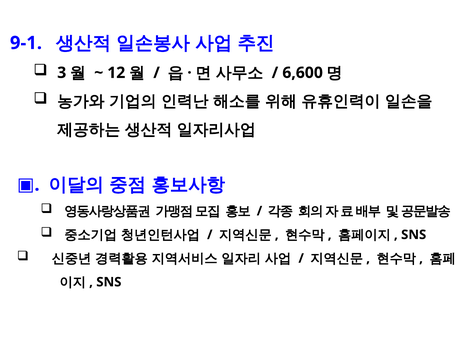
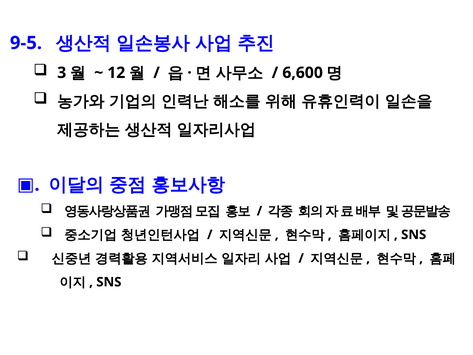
9-1: 9-1 -> 9-5
